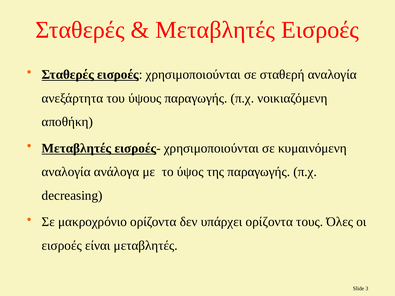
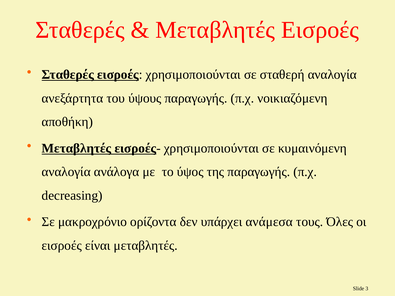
υπάρχει ορίζοντα: ορίζοντα -> ανάμεσα
